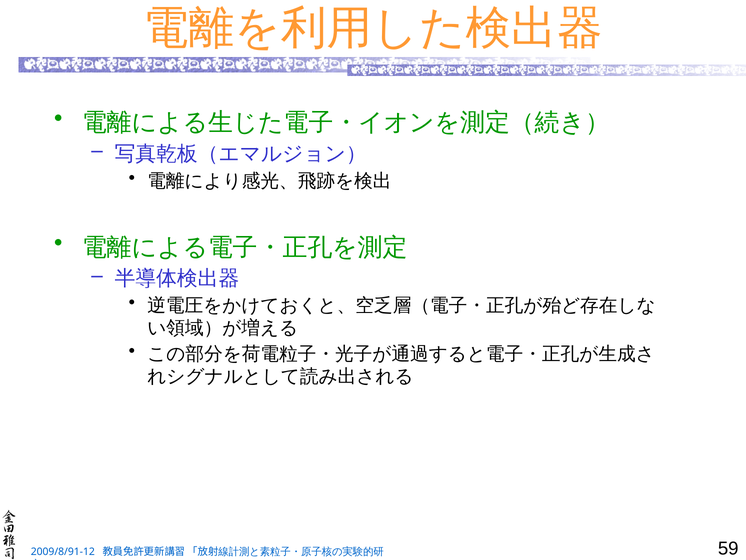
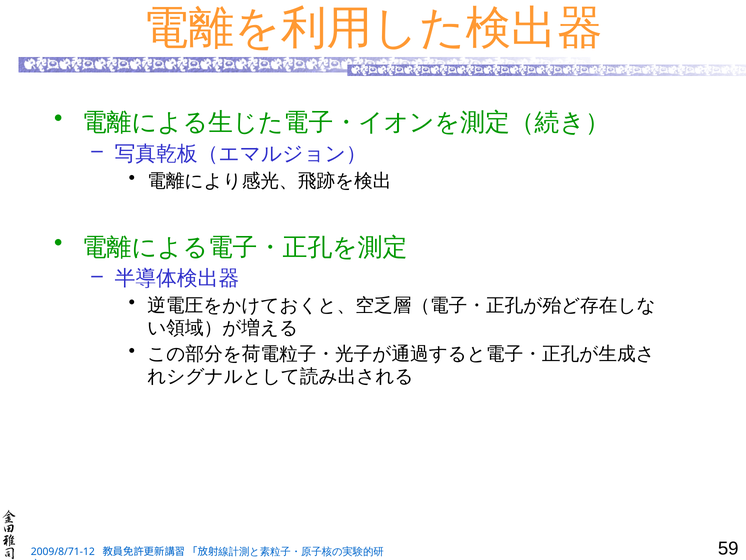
2009/8/91-12: 2009/8/91-12 -> 2009/8/71-12
